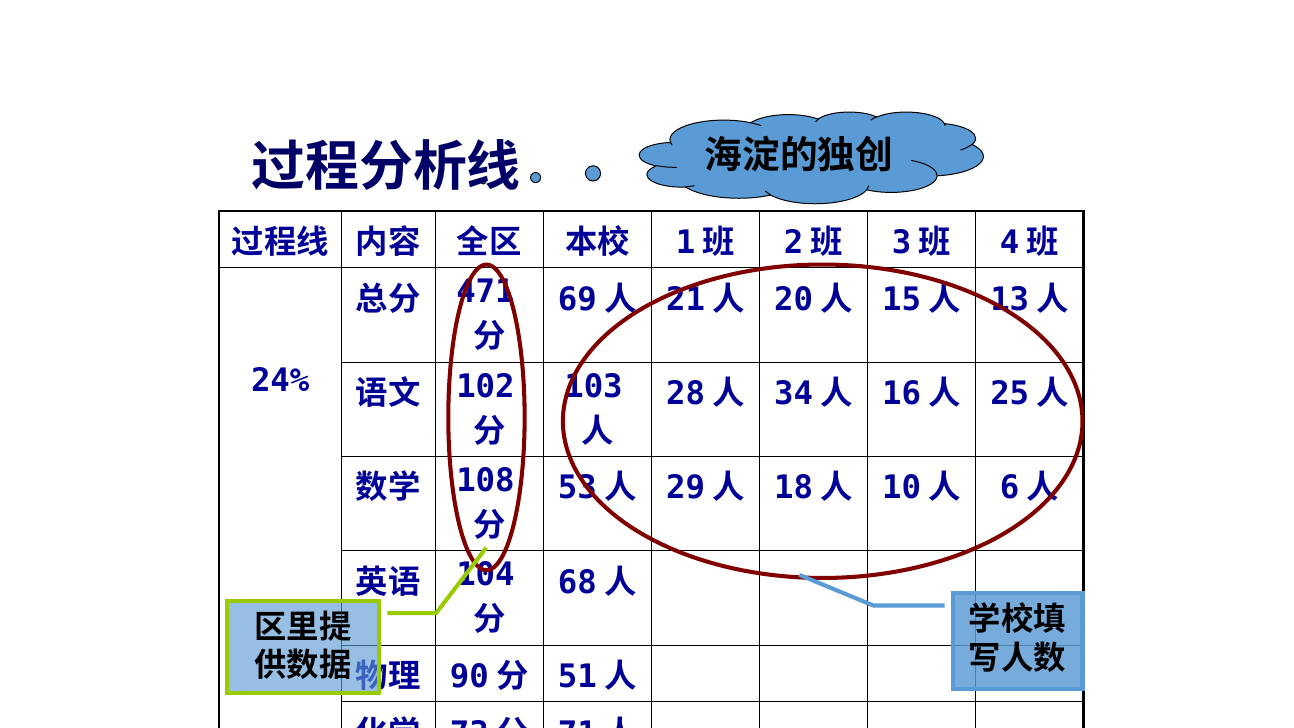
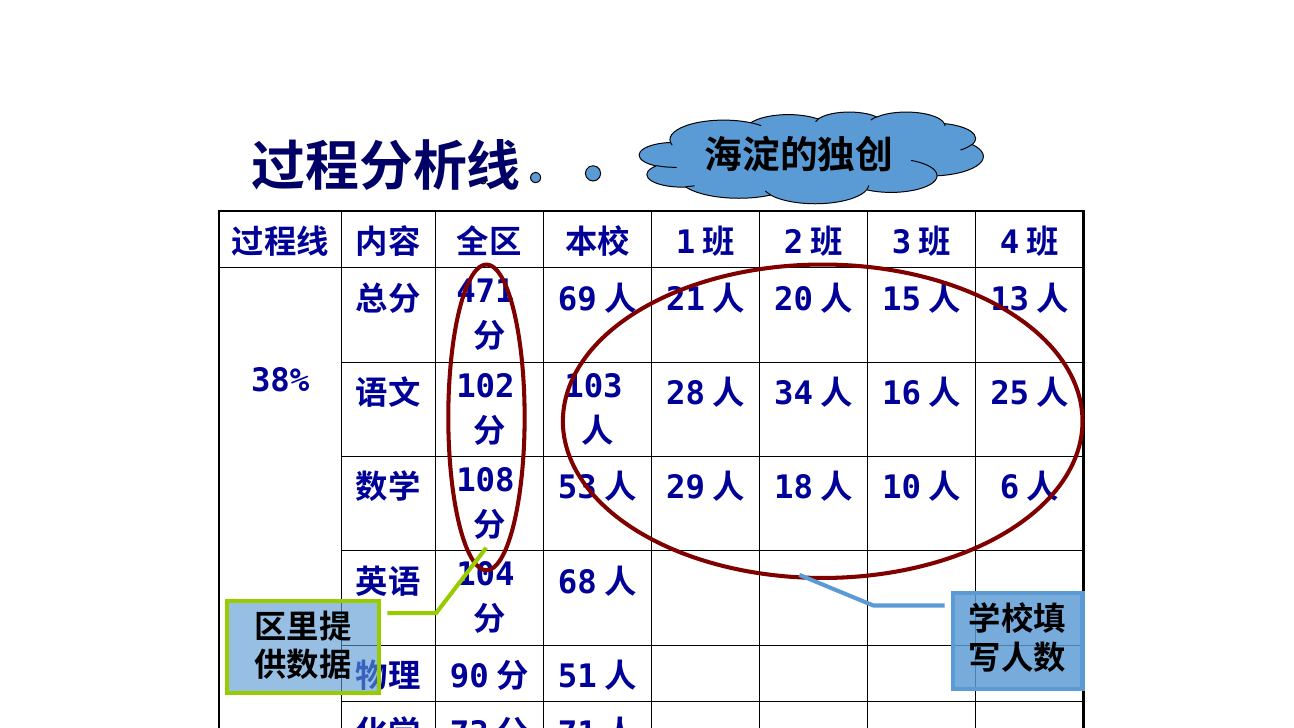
24%: 24% -> 38%
